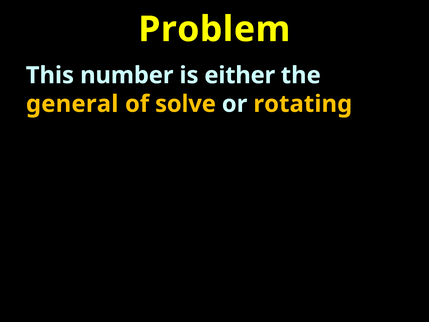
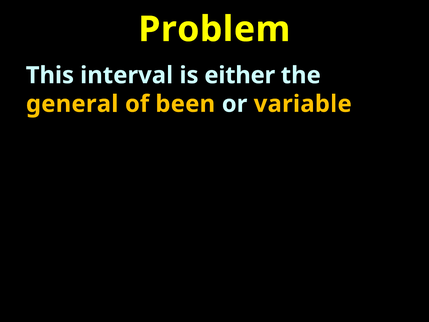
number: number -> interval
solve: solve -> been
rotating: rotating -> variable
